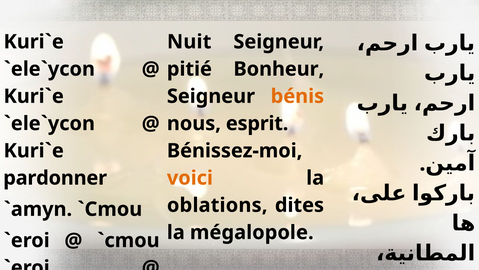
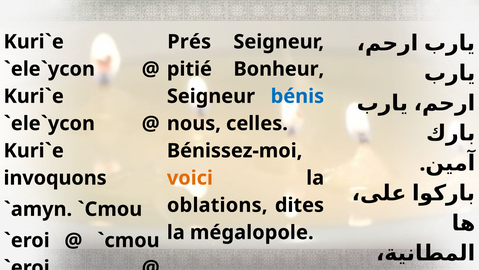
Nuit: Nuit -> Prés
bénis colour: orange -> blue
esprit: esprit -> celles
pardonner: pardonner -> invoquons
